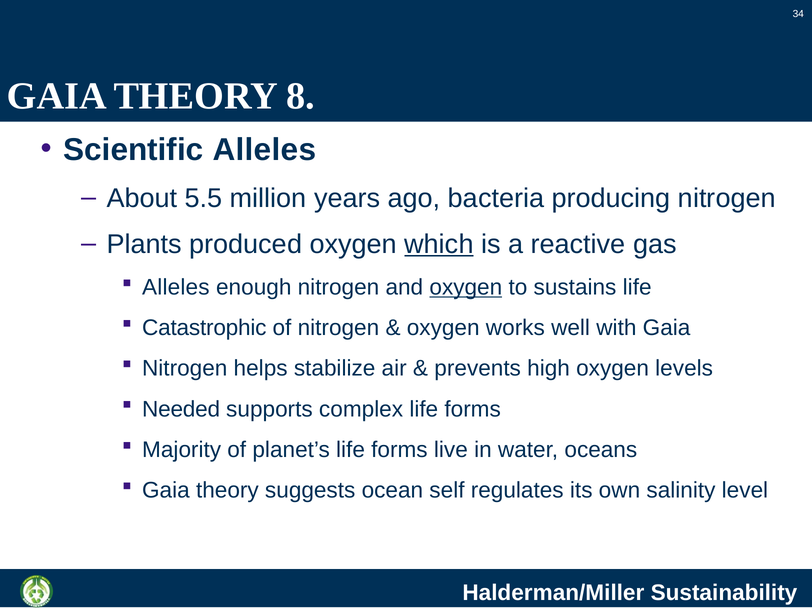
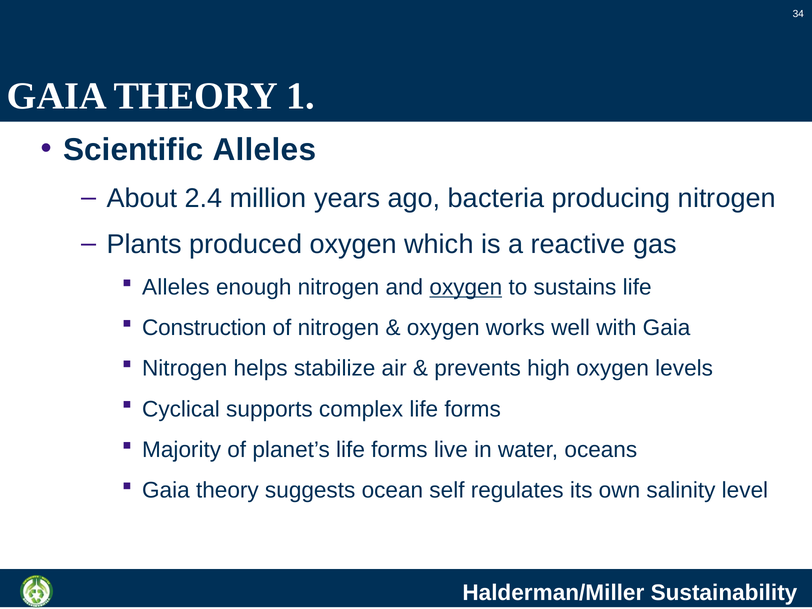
8: 8 -> 1
5.5: 5.5 -> 2.4
which underline: present -> none
Catastrophic: Catastrophic -> Construction
Needed: Needed -> Cyclical
